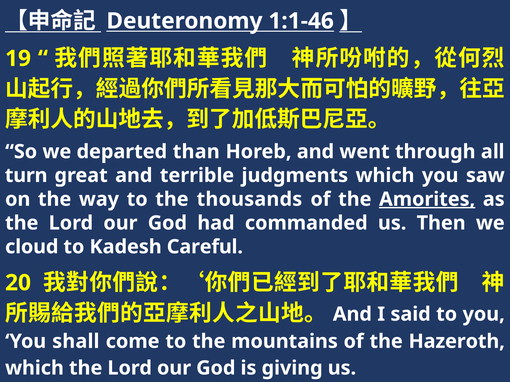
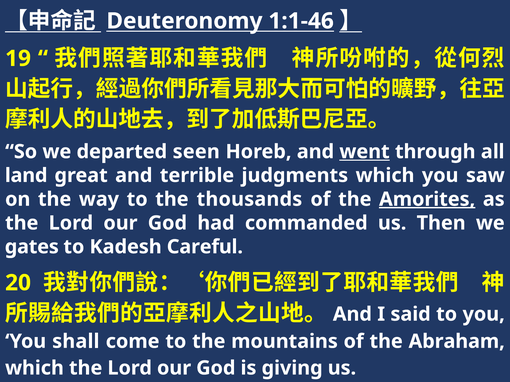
than: than -> seen
went underline: none -> present
turn: turn -> land
cloud: cloud -> gates
Hazeroth: Hazeroth -> Abraham
